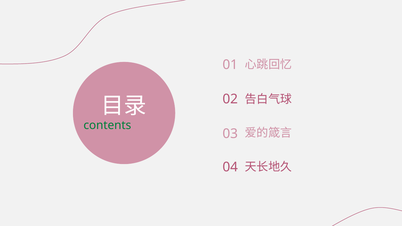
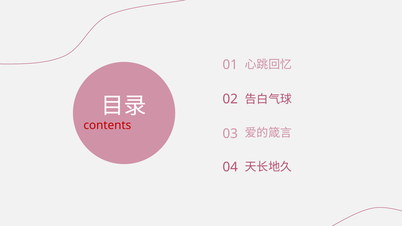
contents colour: green -> red
